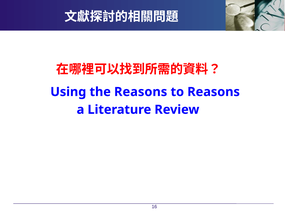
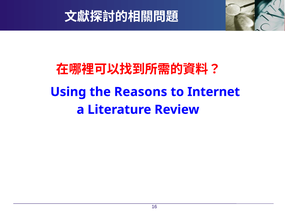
to Reasons: Reasons -> Internet
